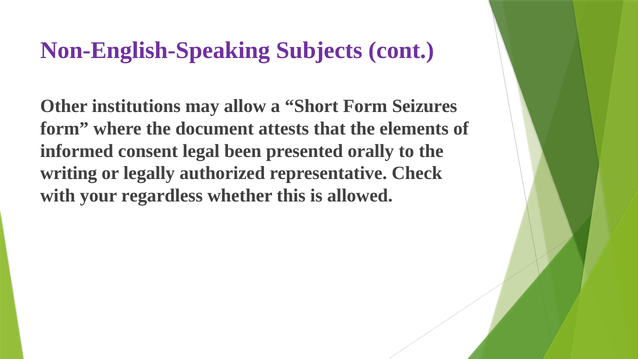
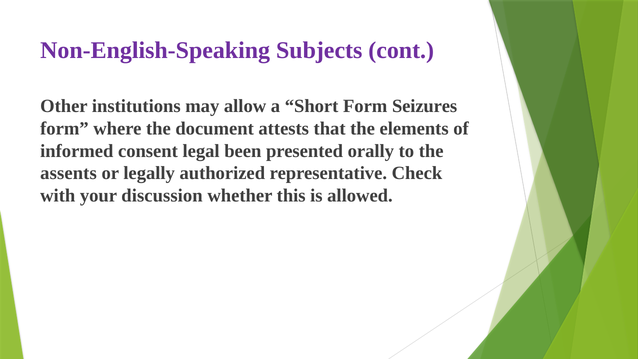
writing: writing -> assents
regardless: regardless -> discussion
